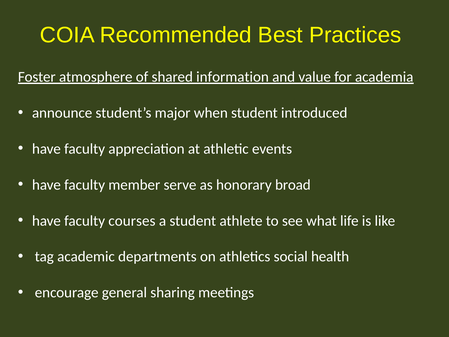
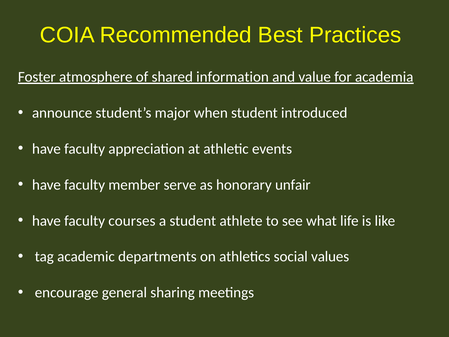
broad: broad -> unfair
health: health -> values
